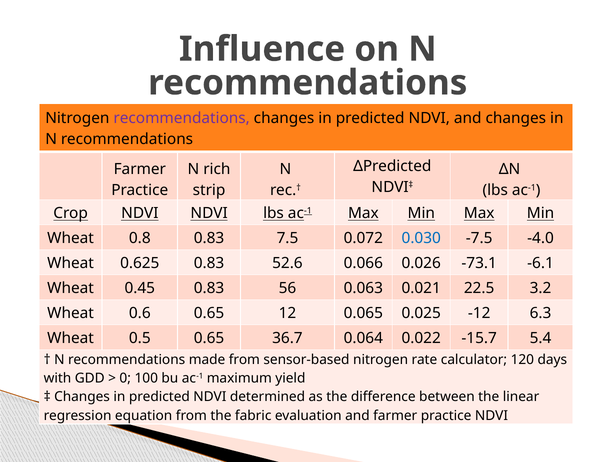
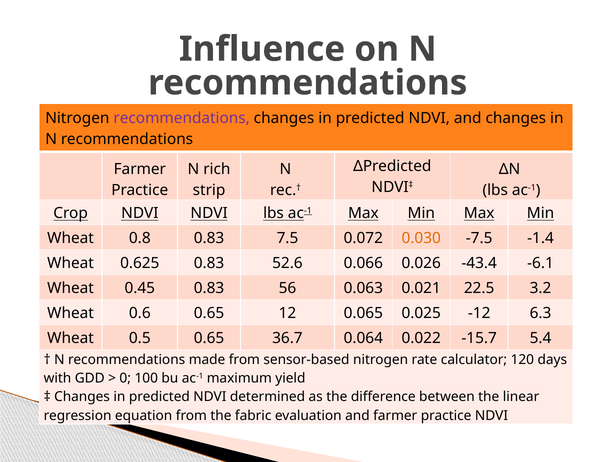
0.030 colour: blue -> orange
-4.0: -4.0 -> -1.4
-73.1: -73.1 -> -43.4
